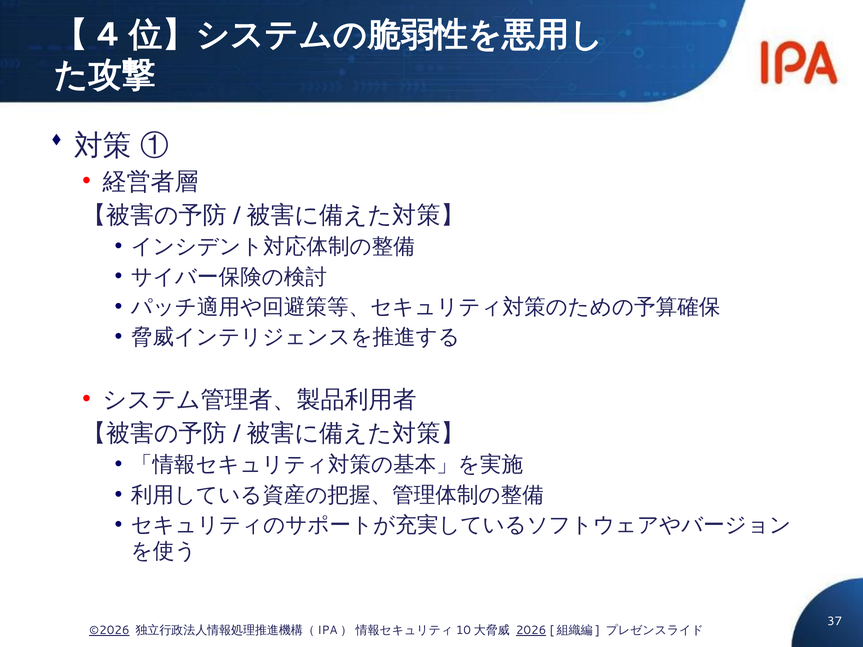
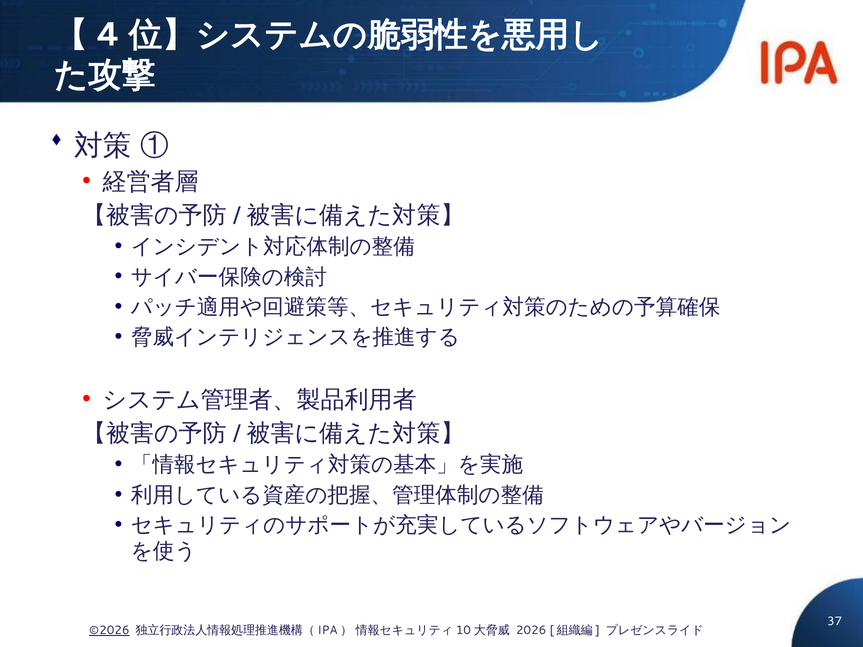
2026 underline: present -> none
